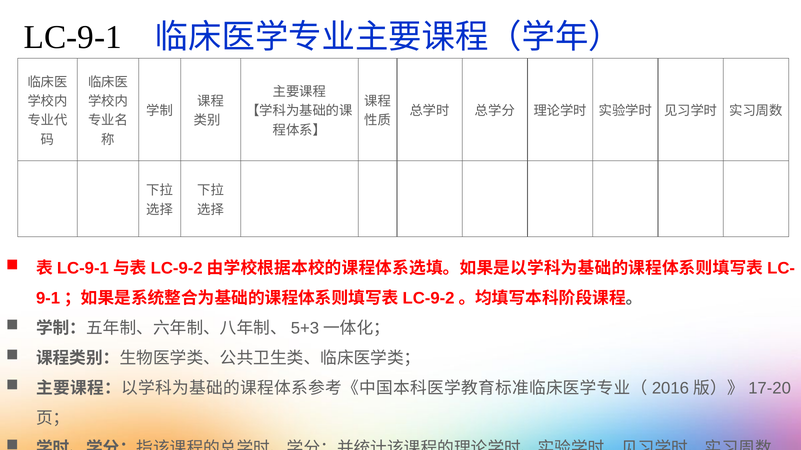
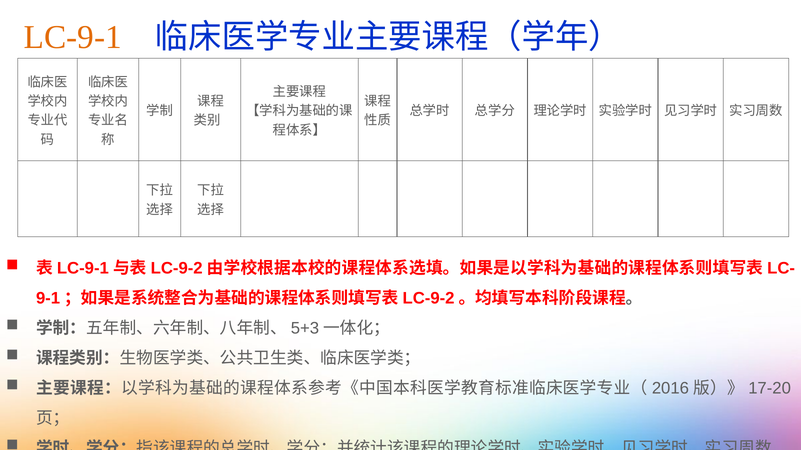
LC-9-1 colour: black -> orange
